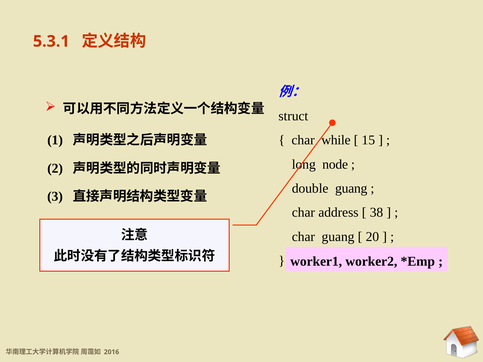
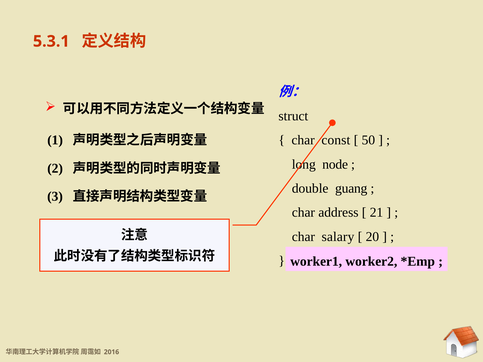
while: while -> const
15: 15 -> 50
38: 38 -> 21
char guang: guang -> salary
